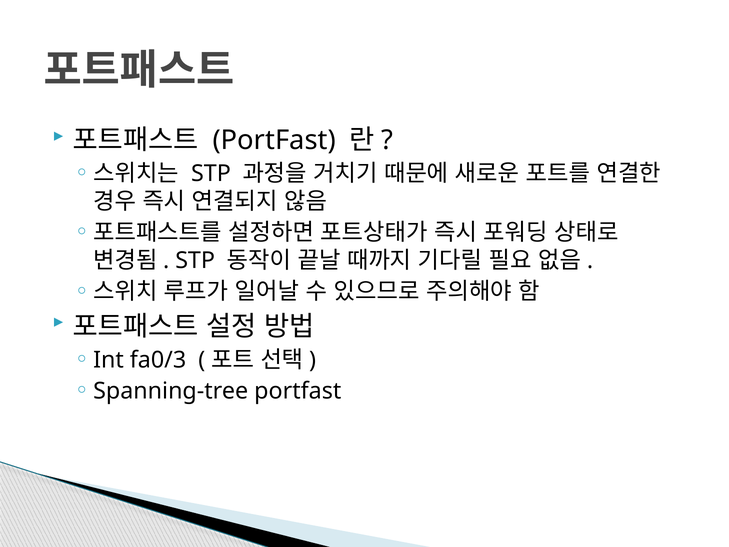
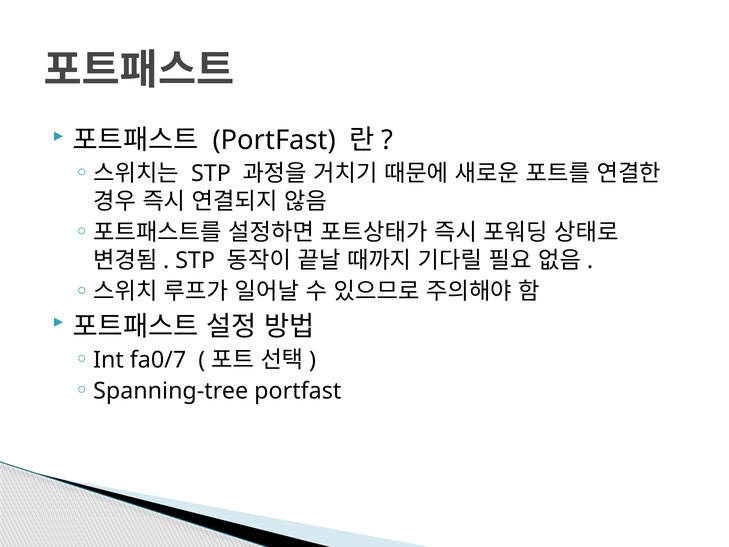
fa0/3: fa0/3 -> fa0/7
